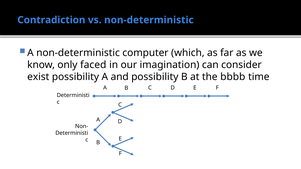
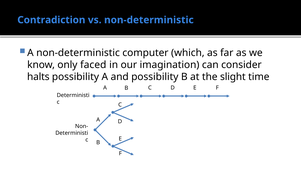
exist: exist -> halts
bbbb: bbbb -> slight
